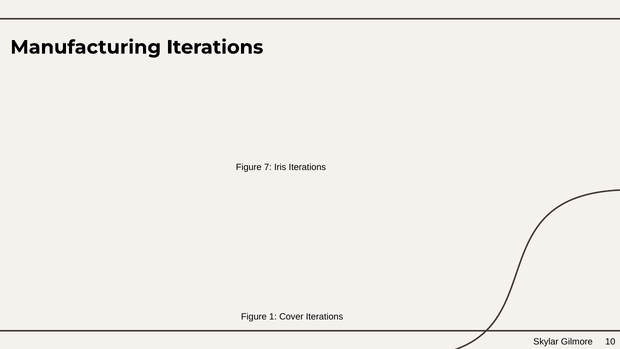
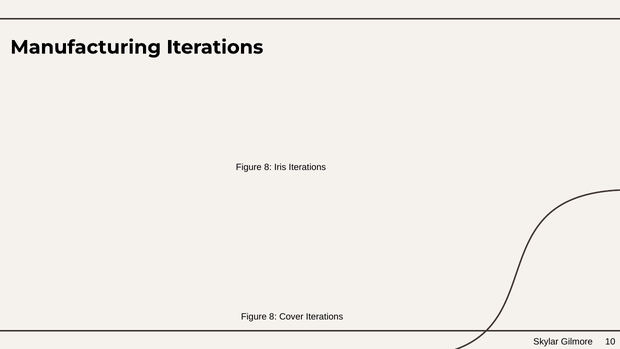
7 at (268, 167): 7 -> 8
1 at (273, 316): 1 -> 8
